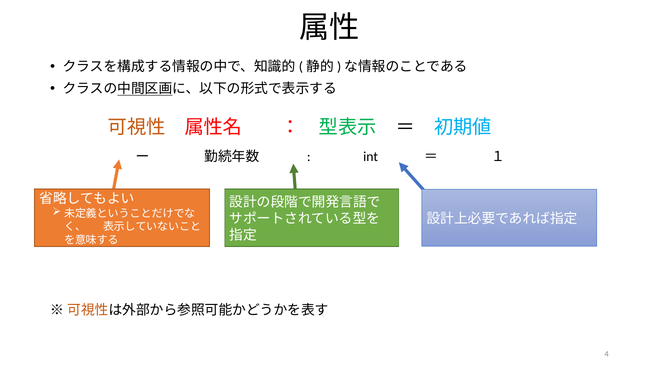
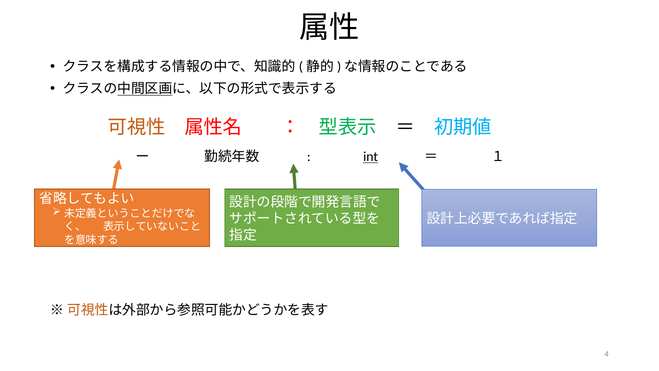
int underline: none -> present
